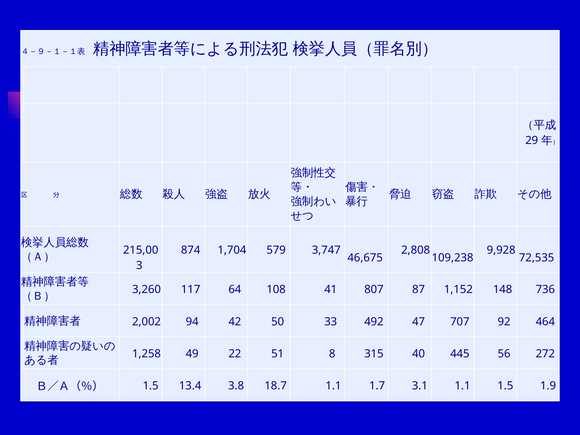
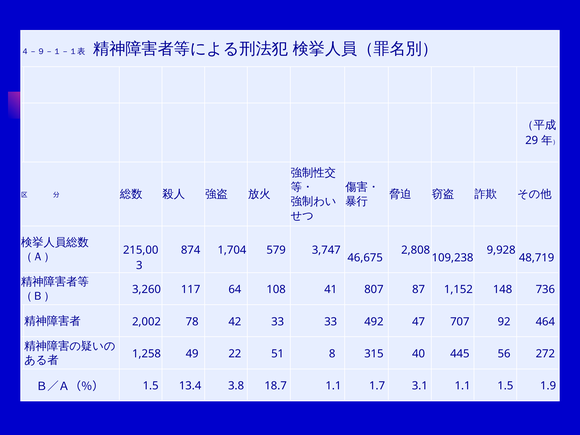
72,535: 72,535 -> 48,719
94: 94 -> 78
42 50: 50 -> 33
